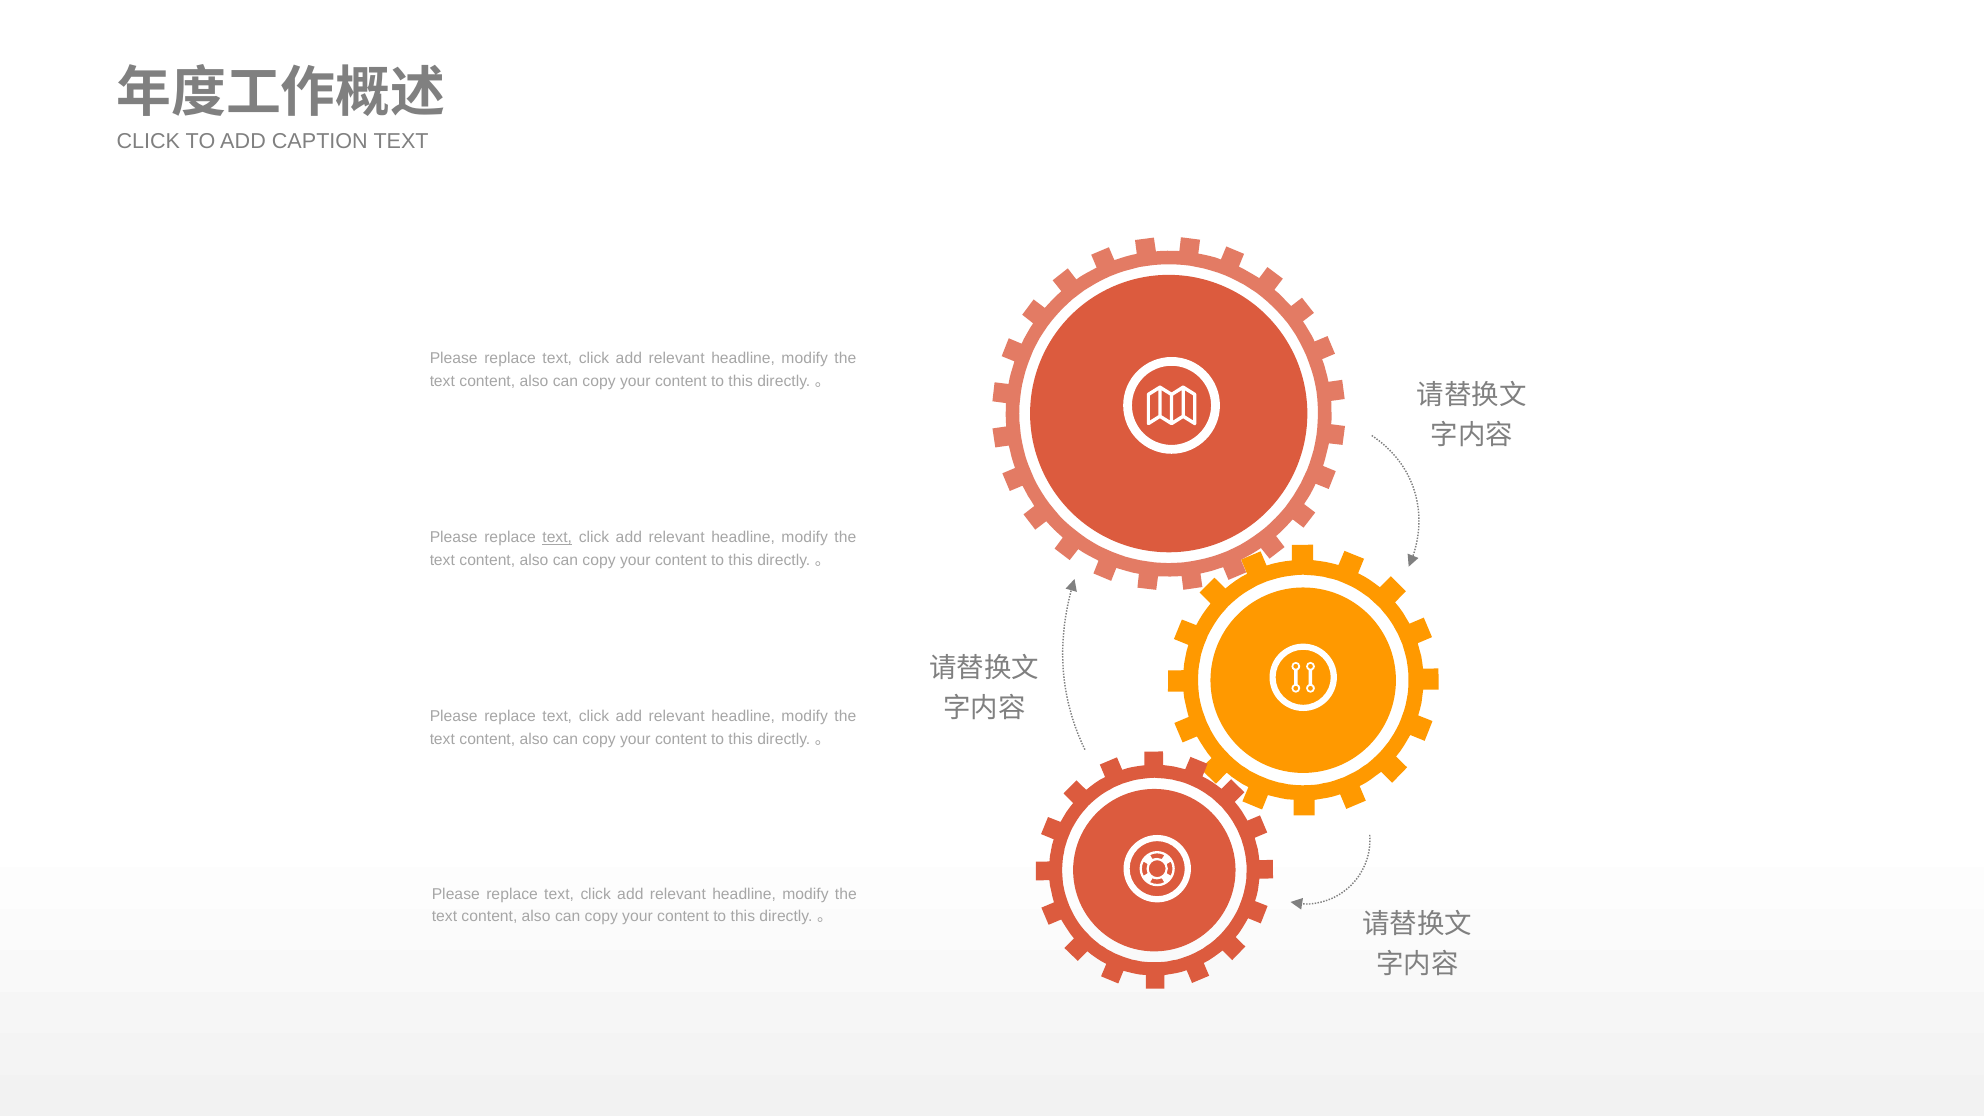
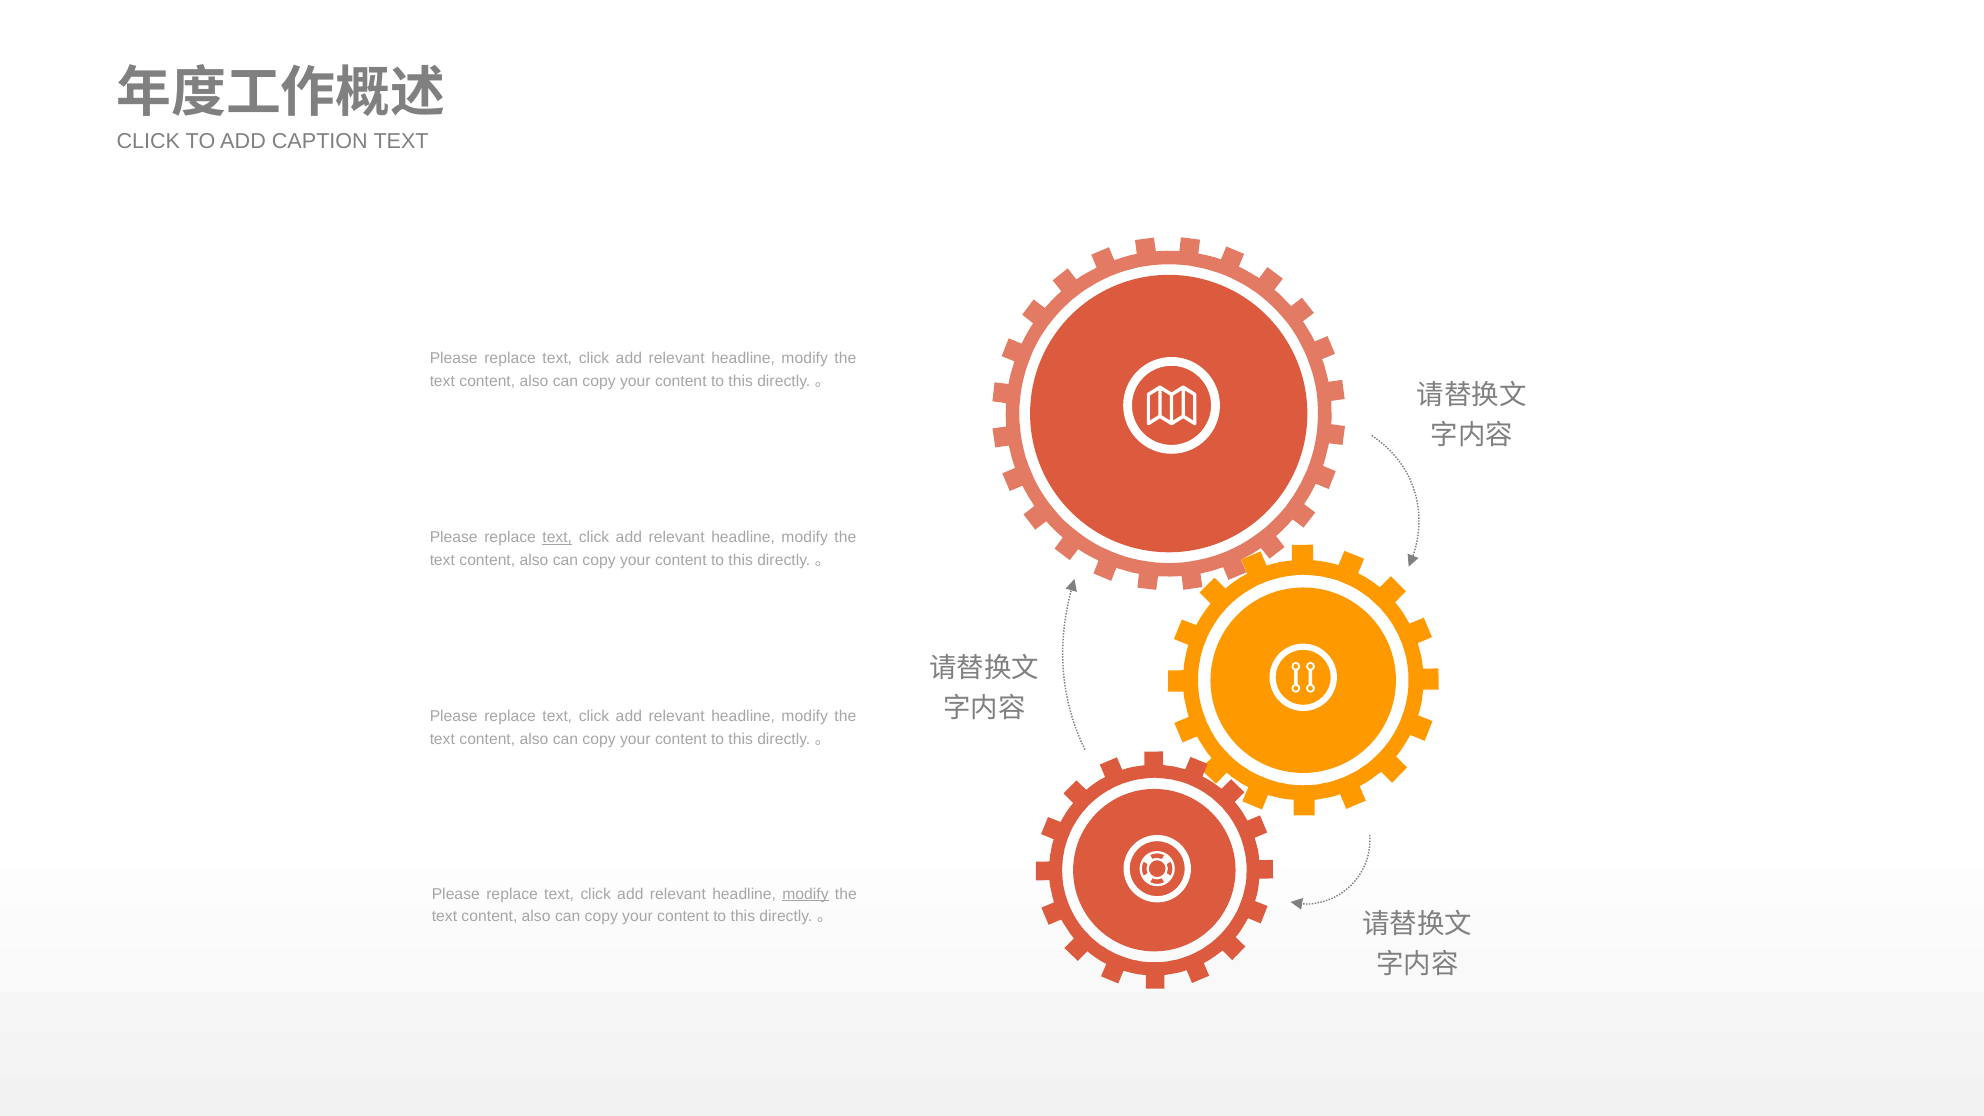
modify at (805, 894) underline: none -> present
